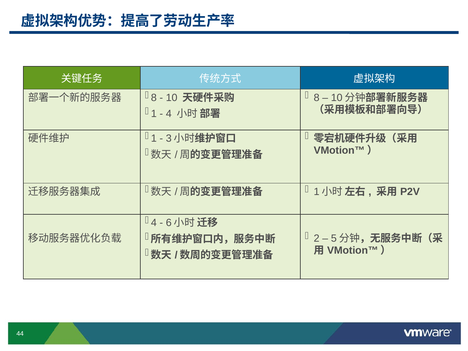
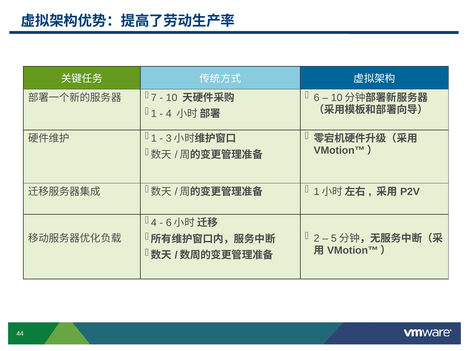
8 at (317, 98): 8 -> 6
8 at (154, 98): 8 -> 7
